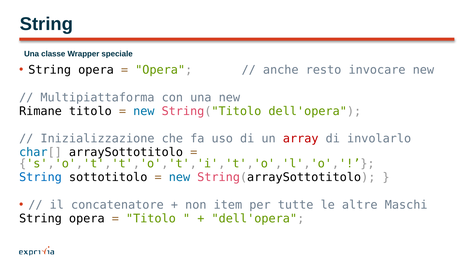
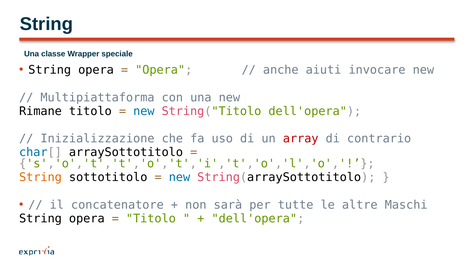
resto: resto -> aiuti
involarlo: involarlo -> contrario
String at (40, 177) colour: blue -> orange
item: item -> sarà
